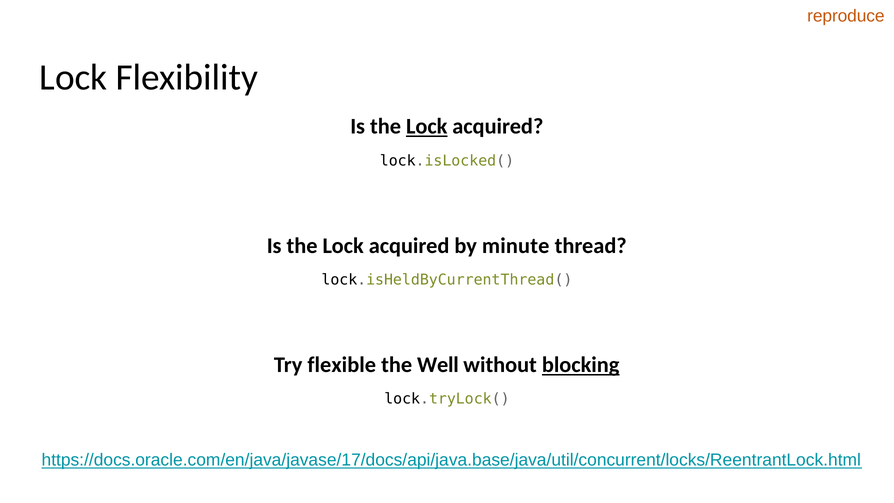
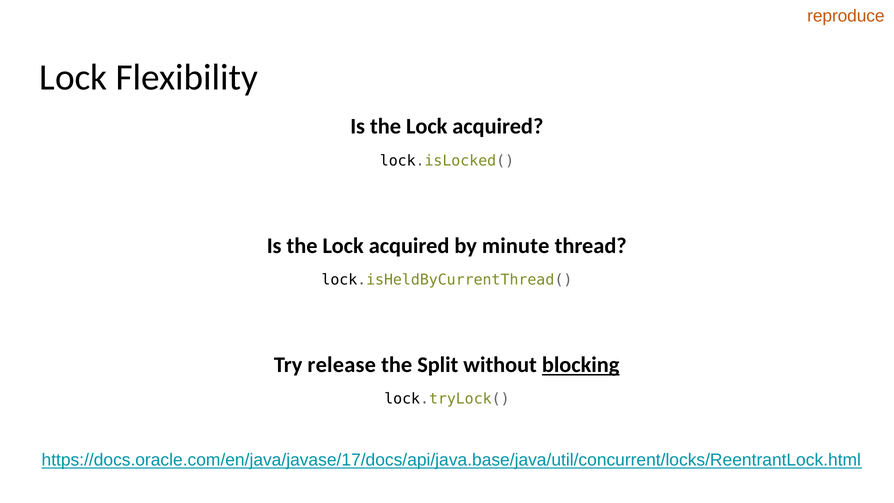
Lock at (427, 127) underline: present -> none
flexible: flexible -> release
Well: Well -> Split
